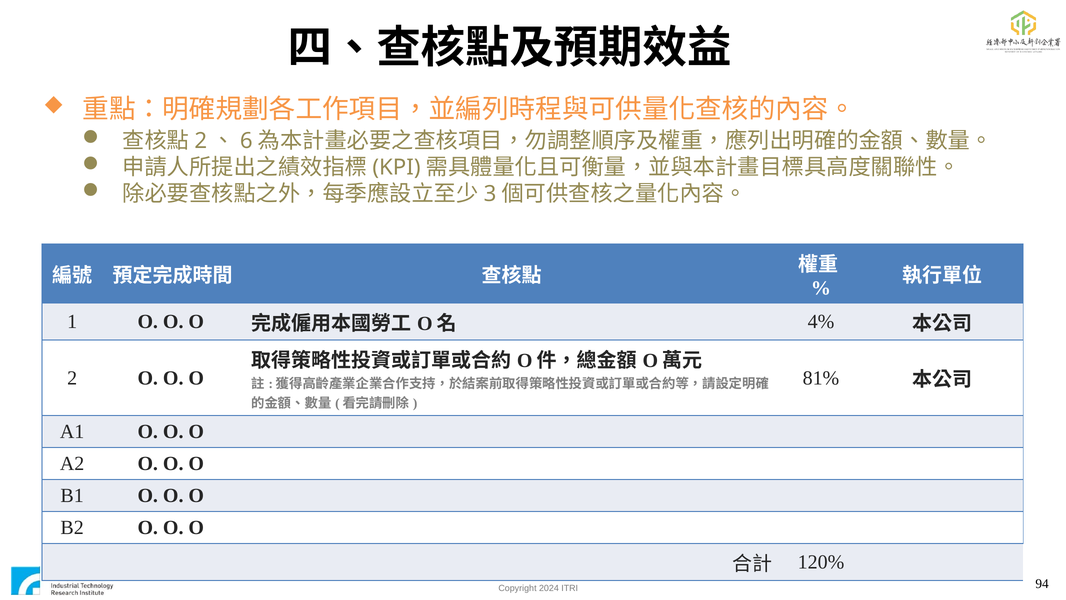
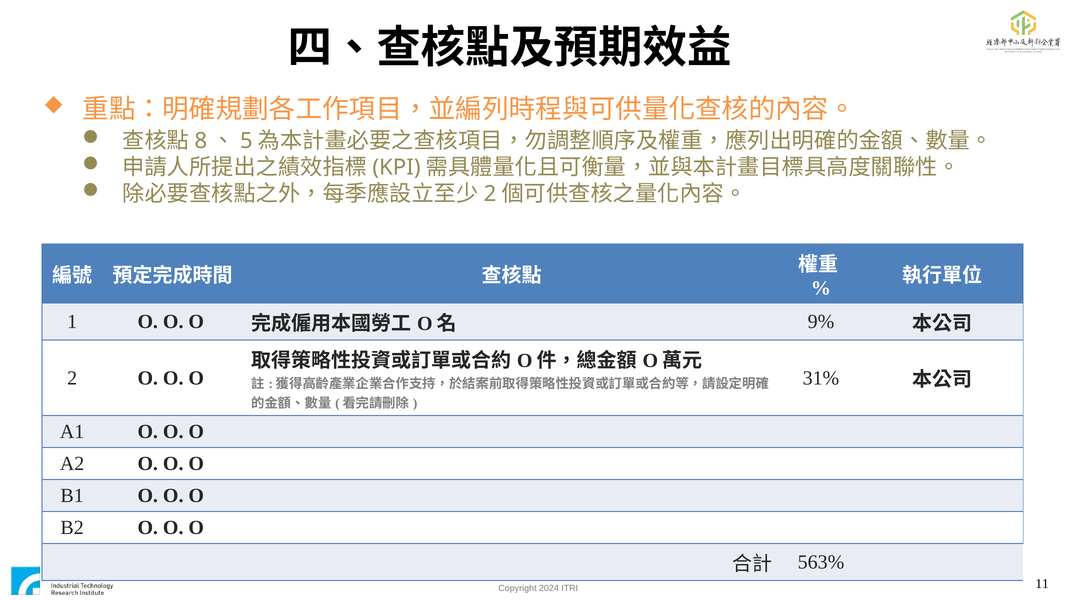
2 at (201, 141): 2 -> 8
6: 6 -> 5
3 at (490, 194): 3 -> 2
4%: 4% -> 9%
81%: 81% -> 31%
120%: 120% -> 563%
94: 94 -> 11
